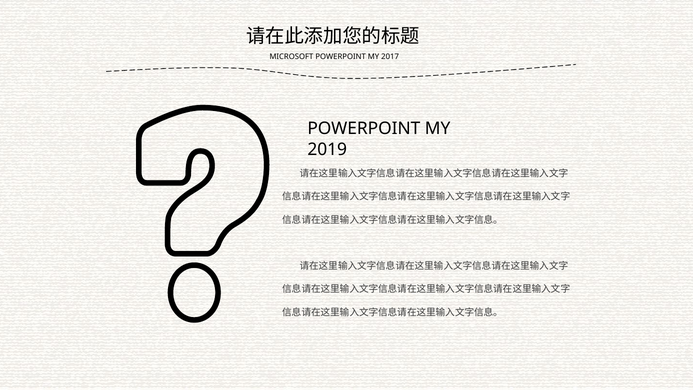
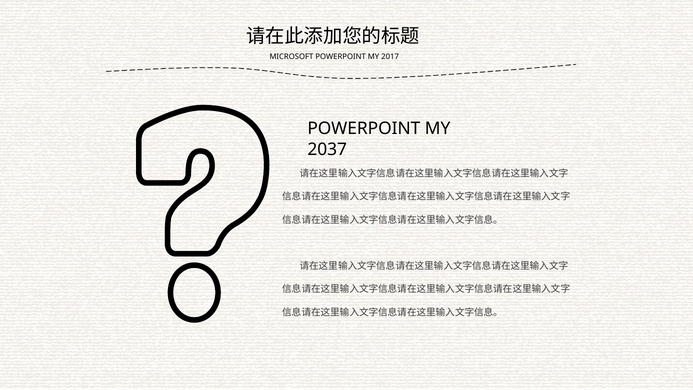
2019: 2019 -> 2037
